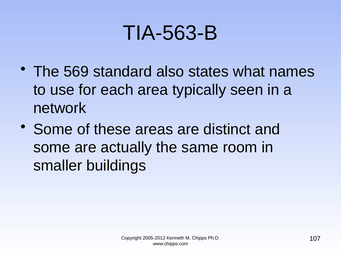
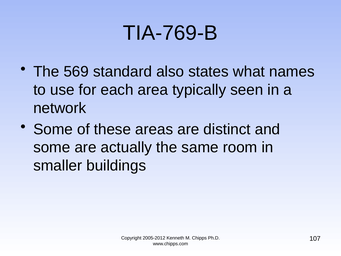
TIA-563-B: TIA-563-B -> TIA-769-B
